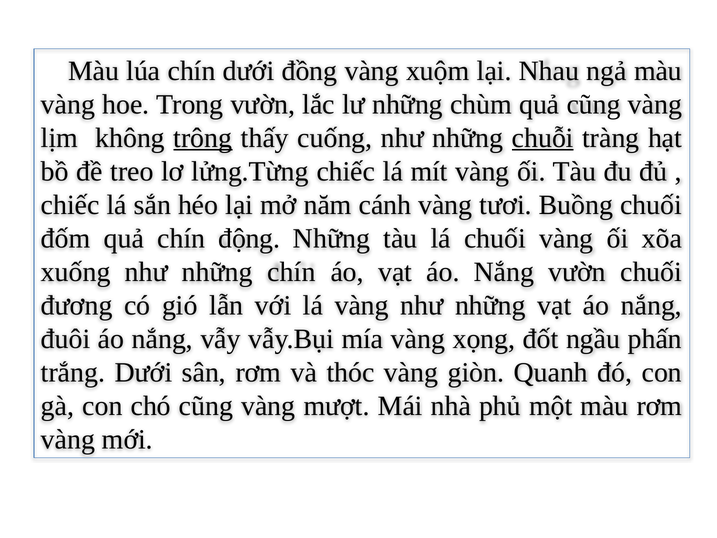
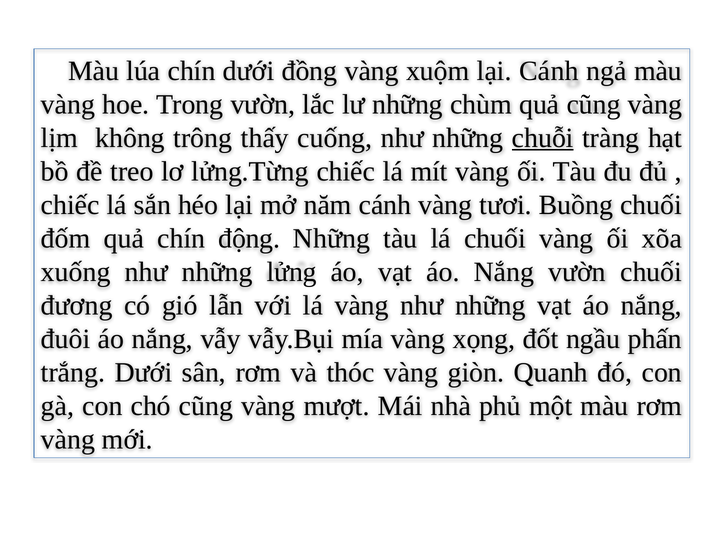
lại Nhau: Nhau -> Cánh
trông underline: present -> none
những chín: chín -> lửng
